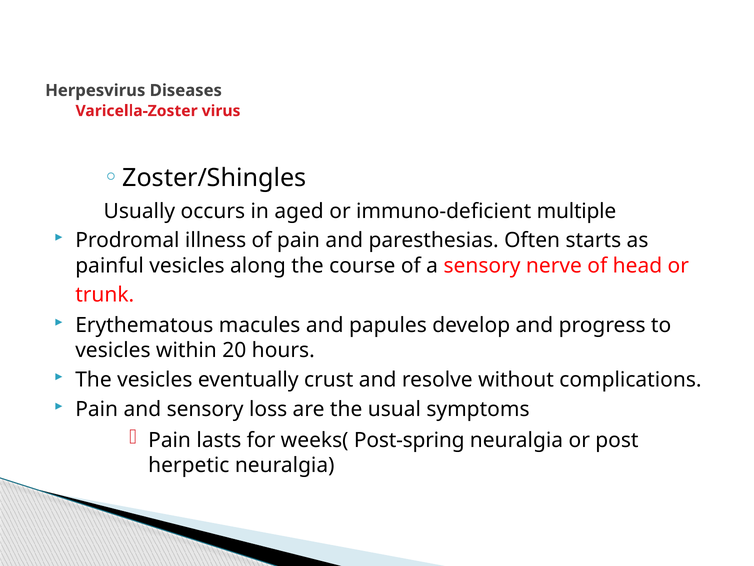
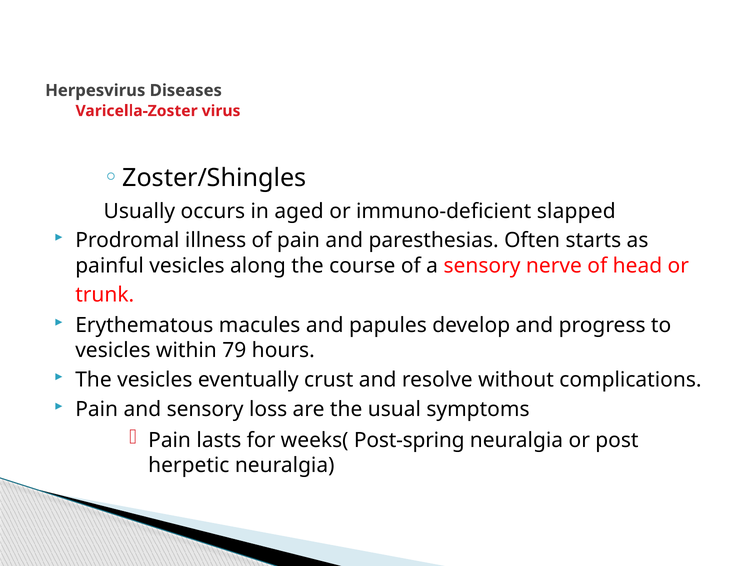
multiple: multiple -> slapped
20: 20 -> 79
